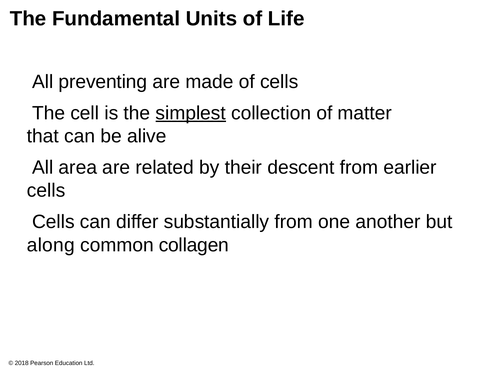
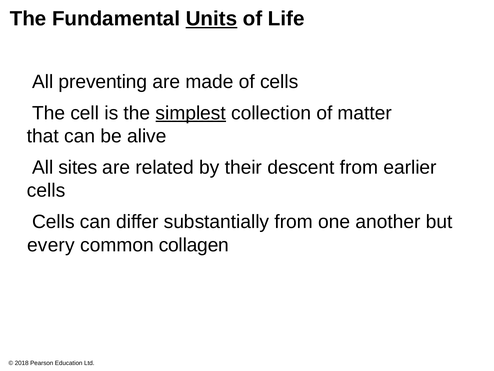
Units underline: none -> present
area: area -> sites
along: along -> every
